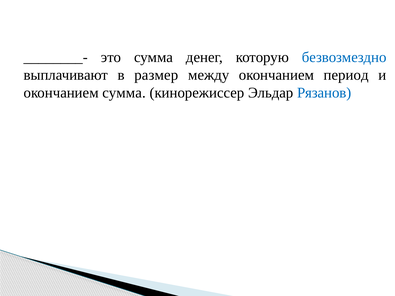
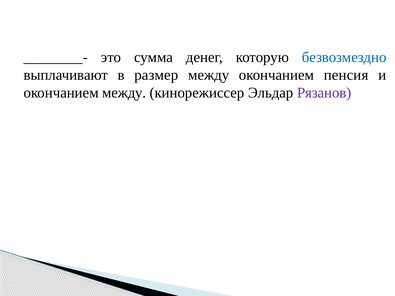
период: период -> пенсия
окончанием сумма: сумма -> между
Рязанов colour: blue -> purple
